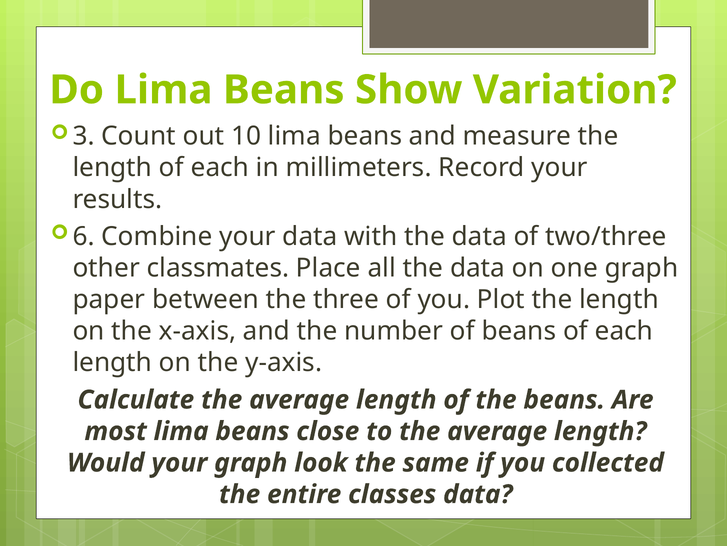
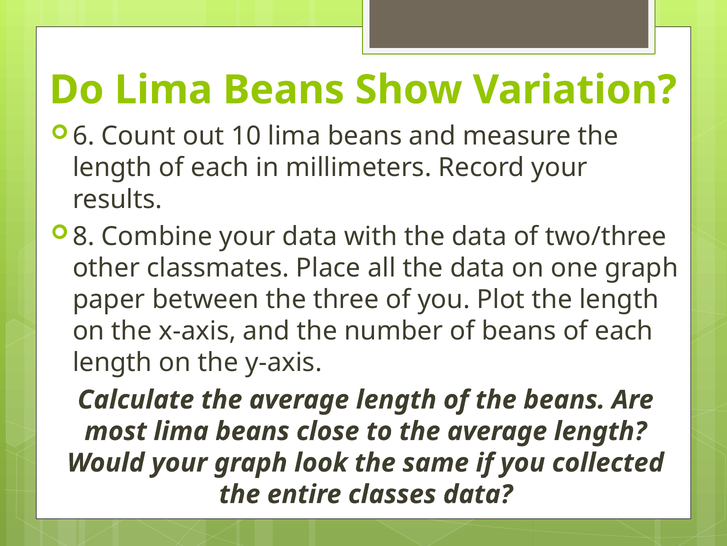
3: 3 -> 6
6: 6 -> 8
